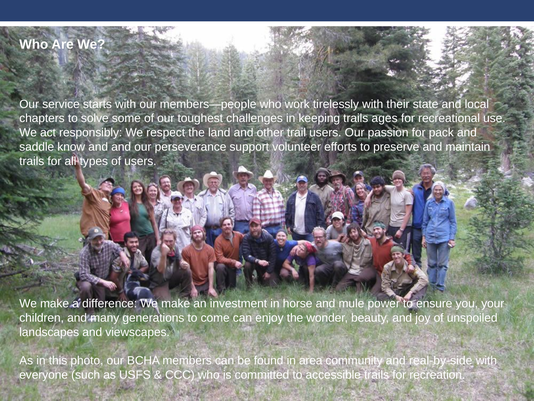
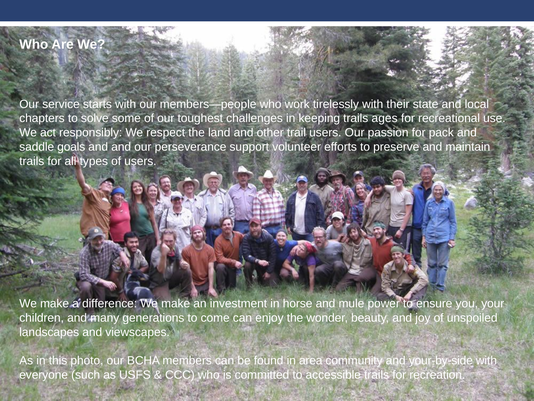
know: know -> goals
real-by-side: real-by-side -> your-by-side
